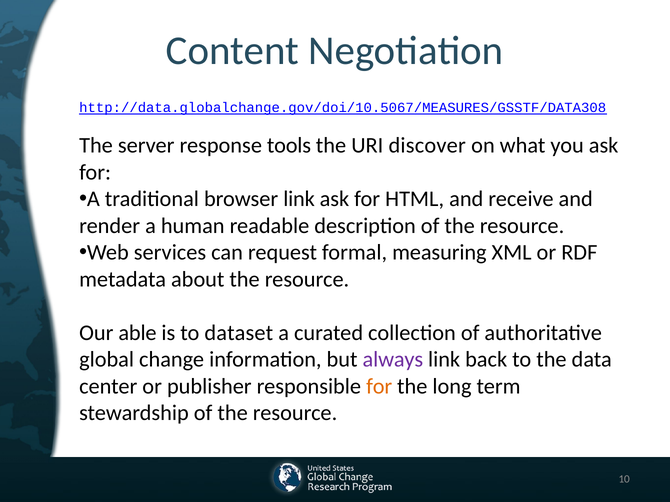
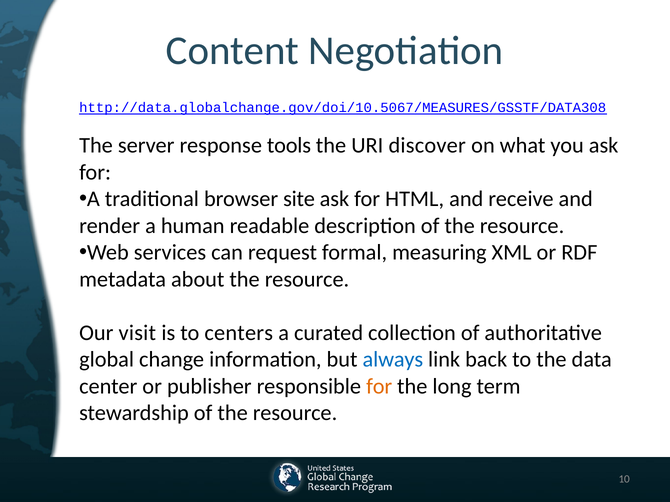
browser link: link -> site
able: able -> visit
dataset: dataset -> centers
always colour: purple -> blue
